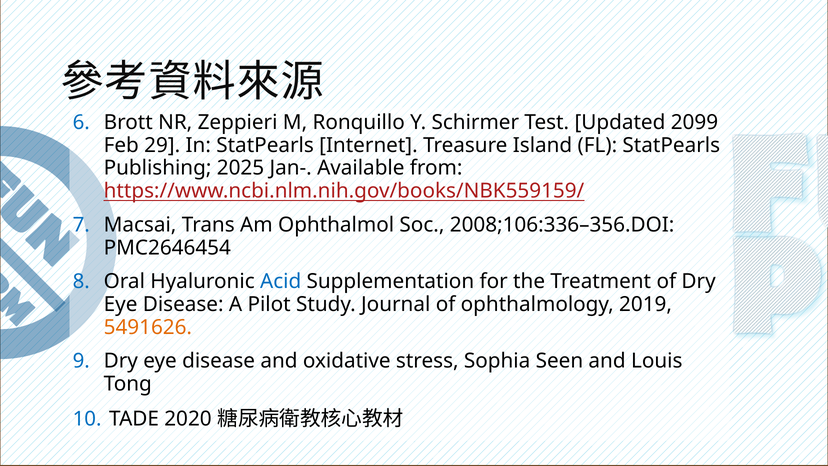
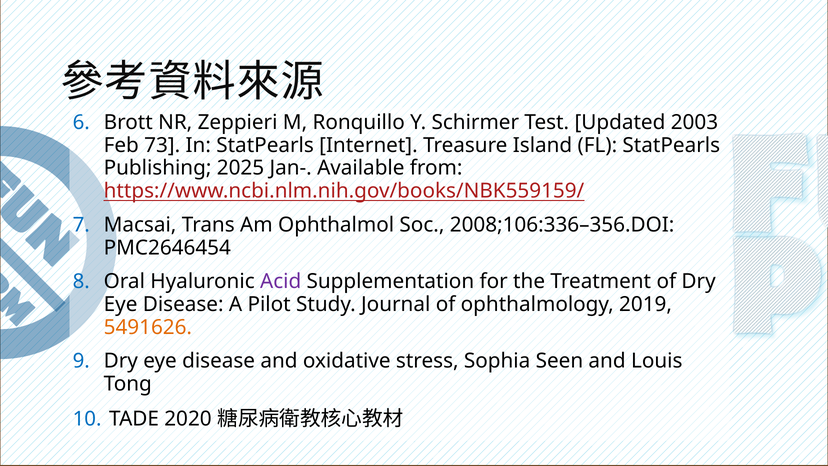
2099: 2099 -> 2003
29: 29 -> 73
Acid colour: blue -> purple
